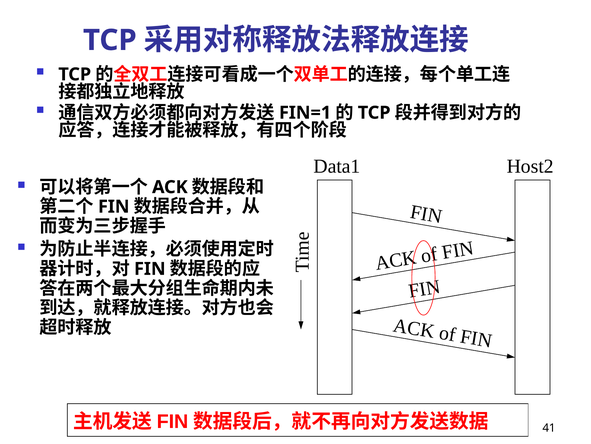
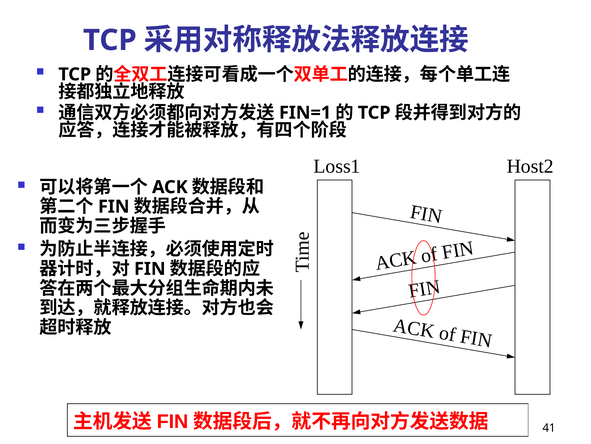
Data1: Data1 -> Loss1
